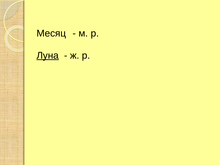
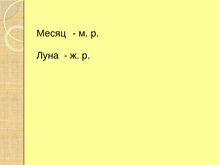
Луна underline: present -> none
